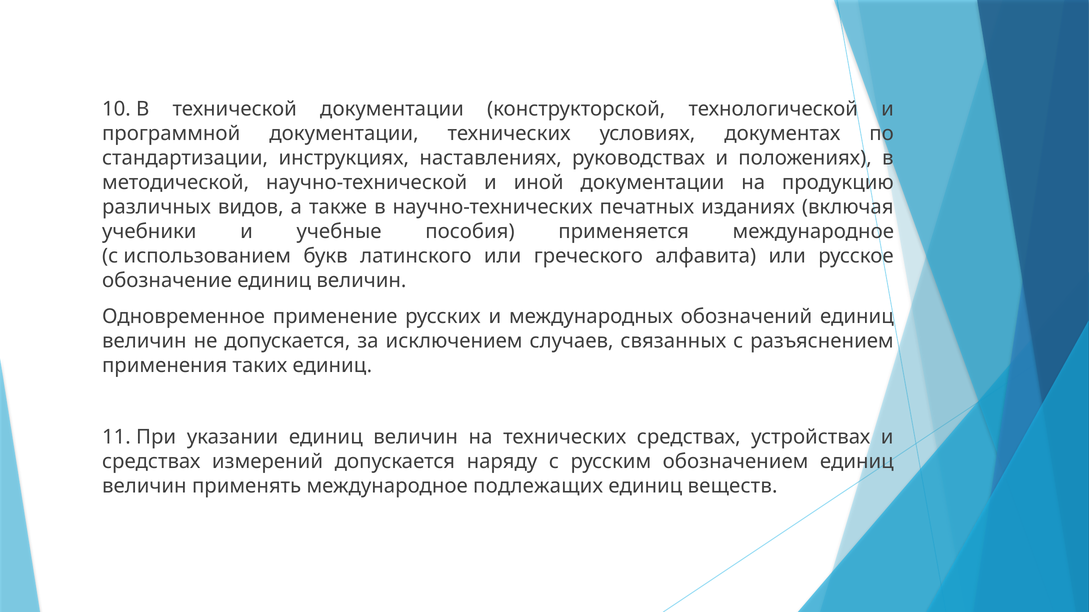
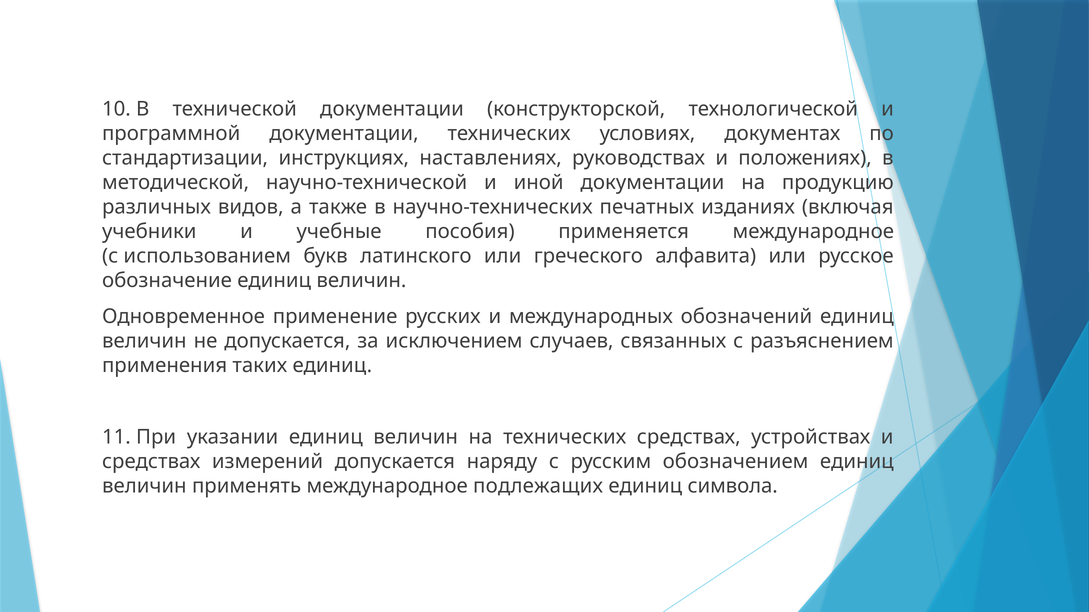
веществ: веществ -> символа
